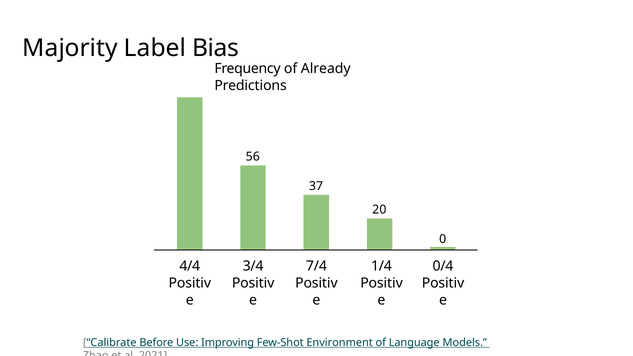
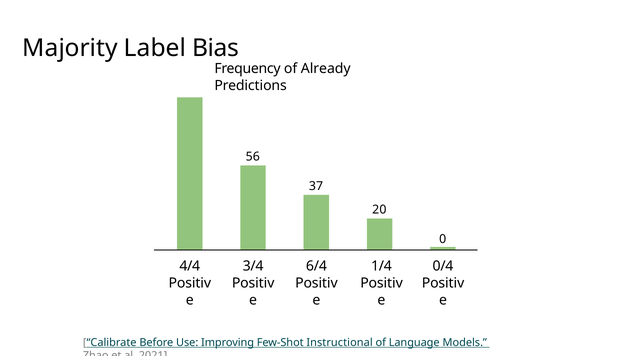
7/4: 7/4 -> 6/4
Environment: Environment -> Instructional
